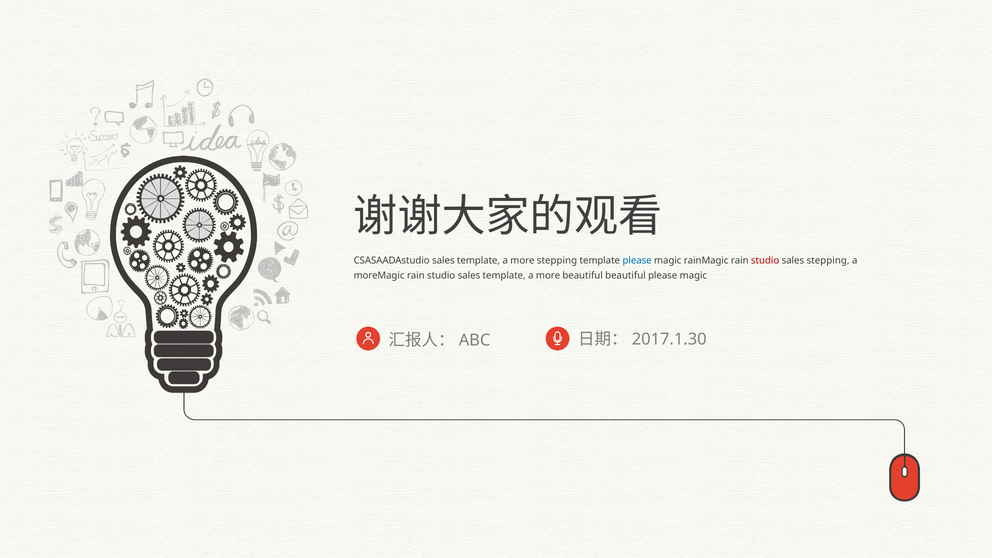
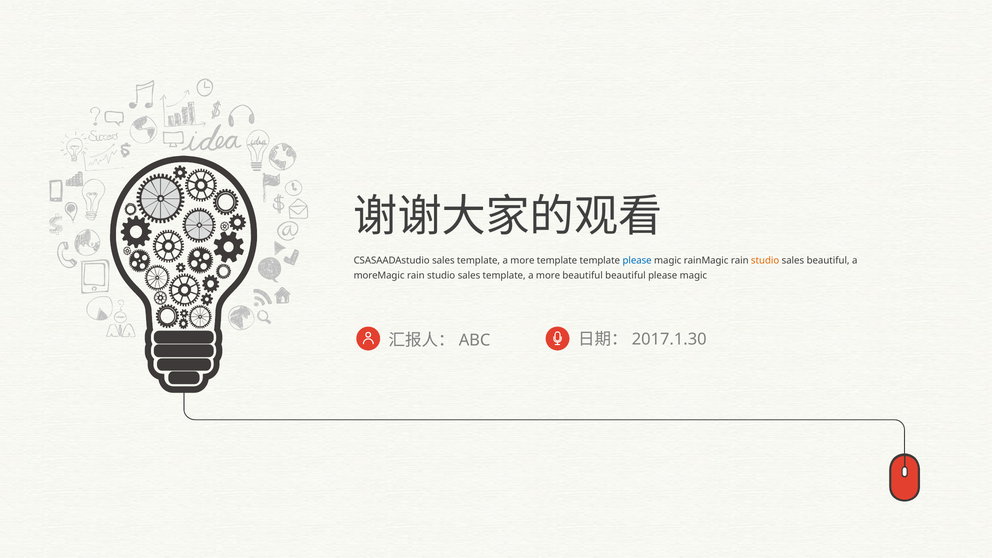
more stepping: stepping -> template
studio at (765, 260) colour: red -> orange
sales stepping: stepping -> beautiful
